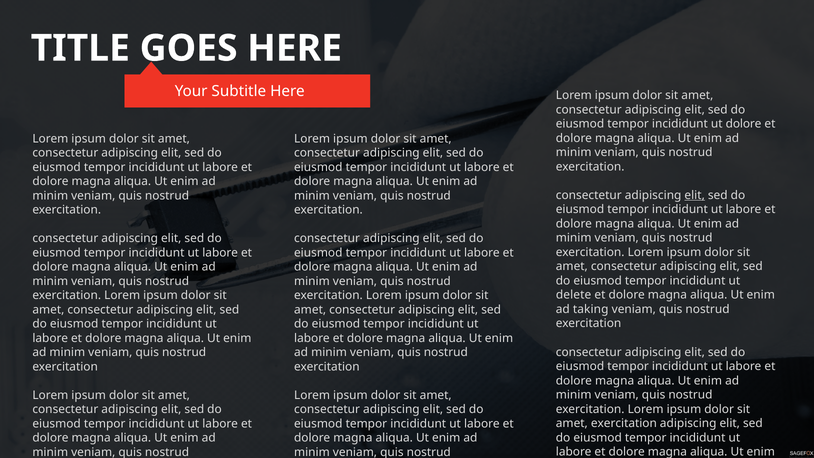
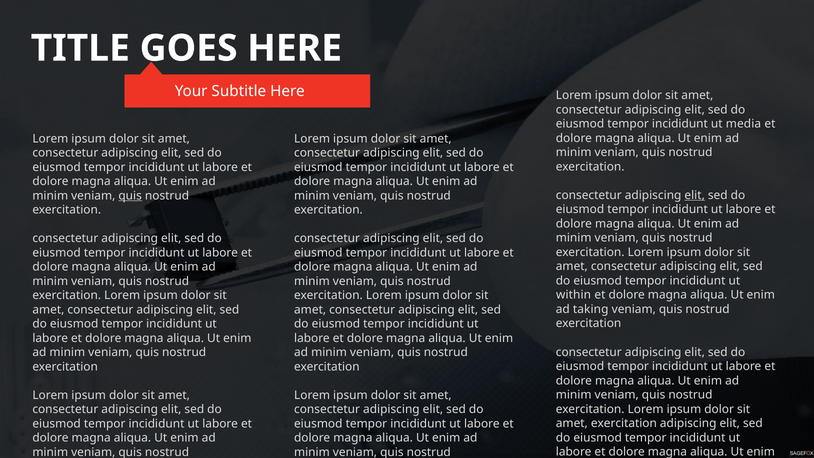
ut dolore: dolore -> media
quis at (130, 196) underline: none -> present
delete: delete -> within
